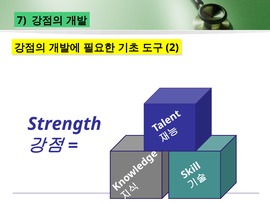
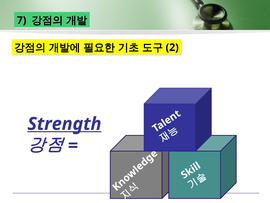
Strength underline: none -> present
